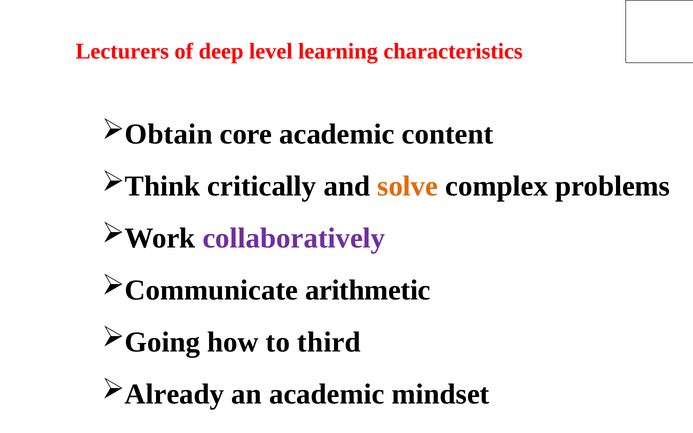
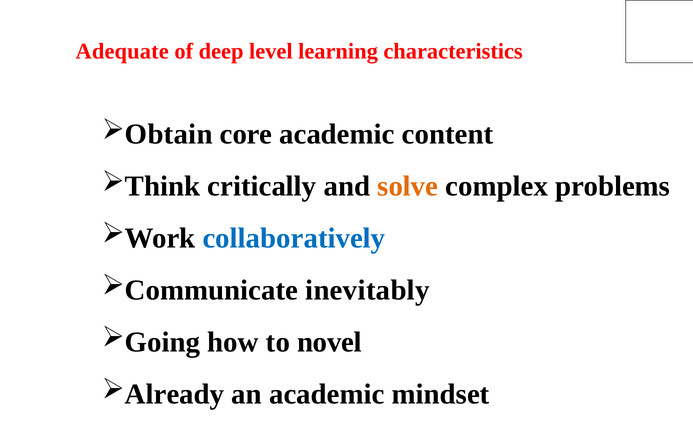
Lecturers: Lecturers -> Adequate
collaboratively colour: purple -> blue
arithmetic: arithmetic -> inevitably
third: third -> novel
